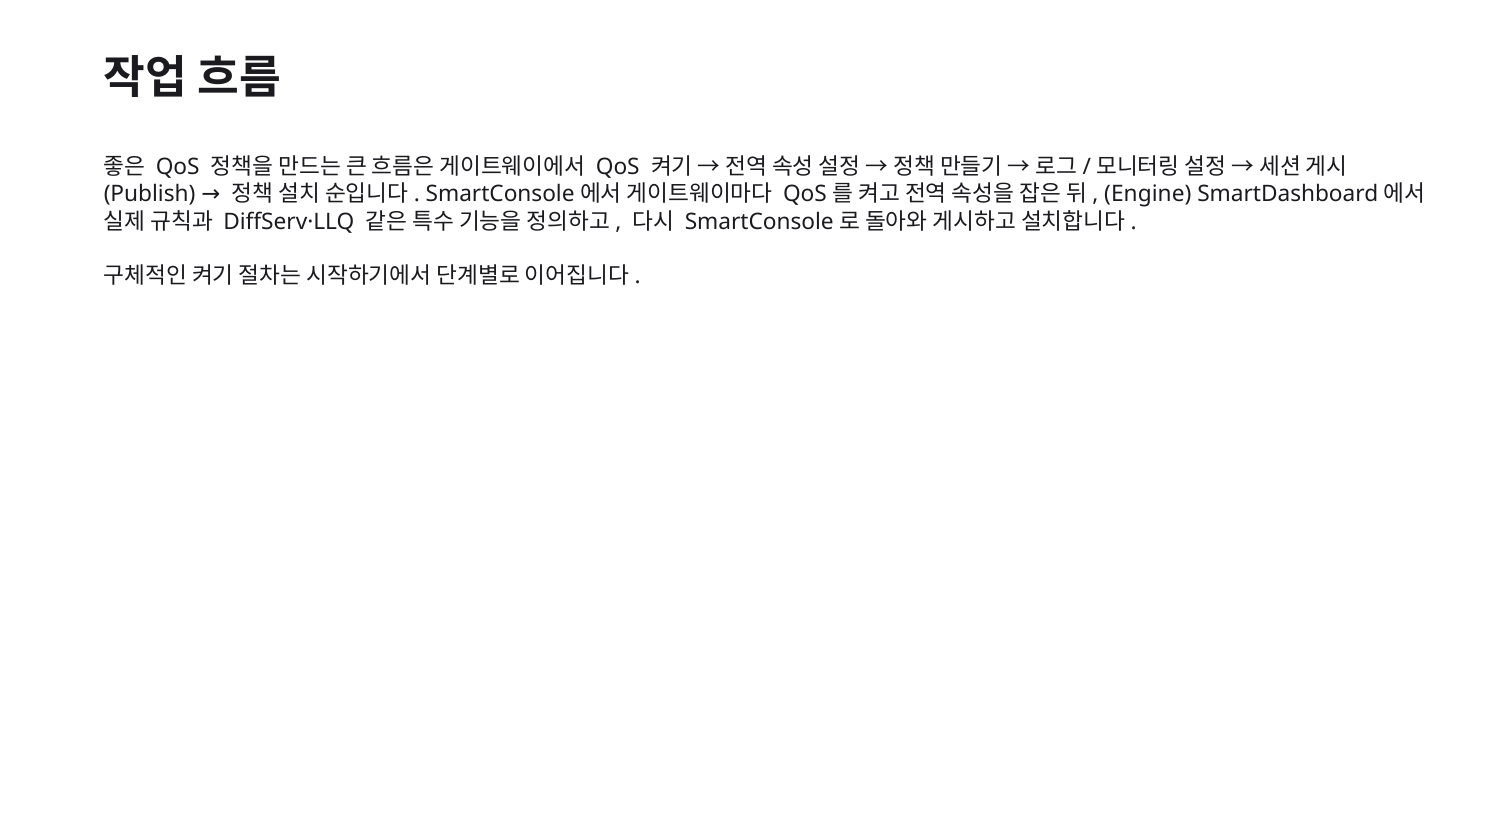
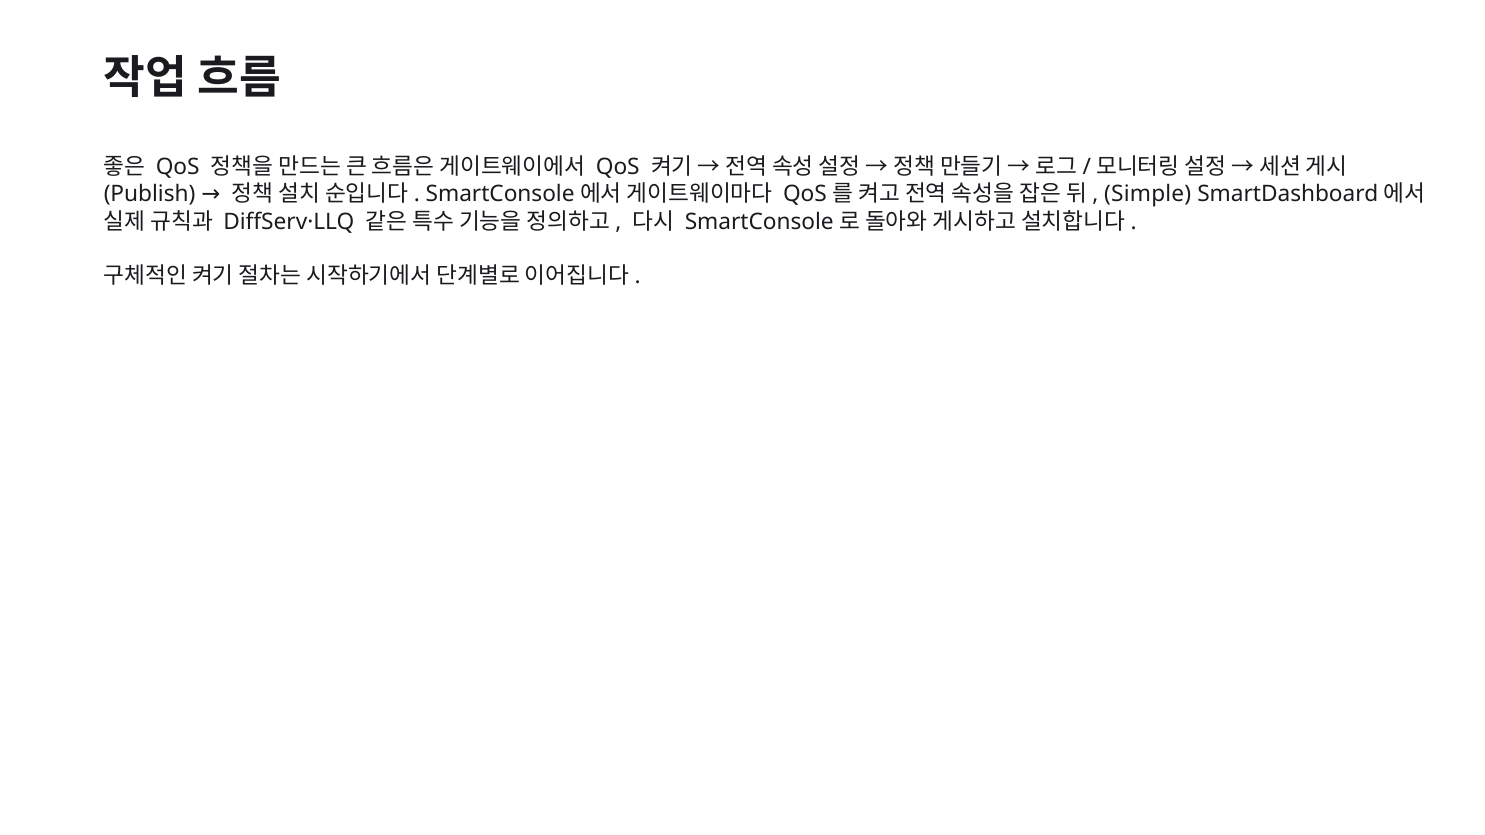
Engine: Engine -> Simple
